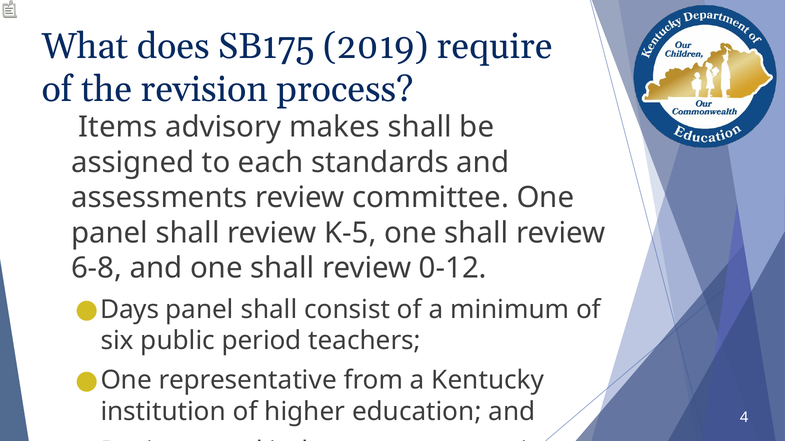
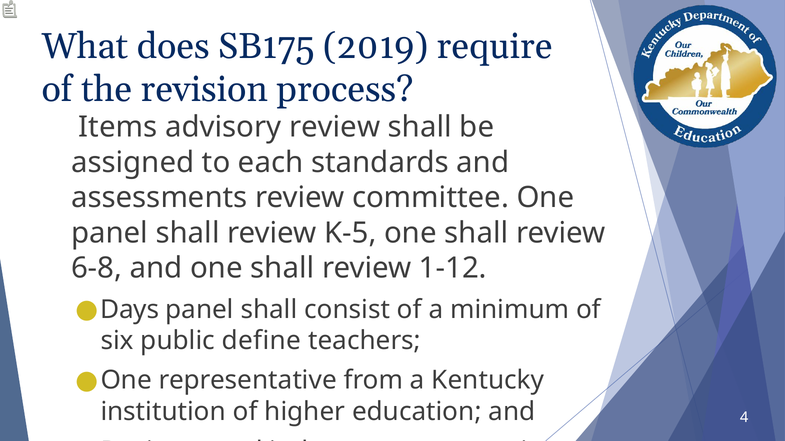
advisory makes: makes -> review
0-12: 0-12 -> 1-12
period: period -> define
